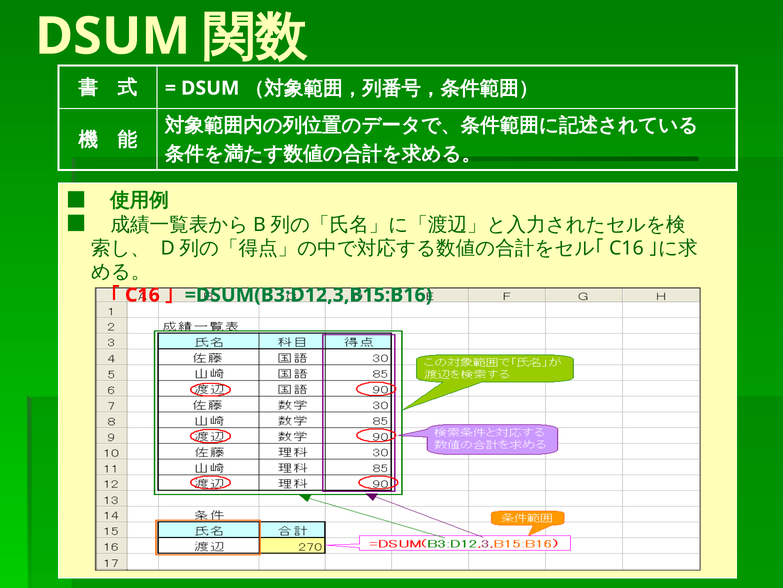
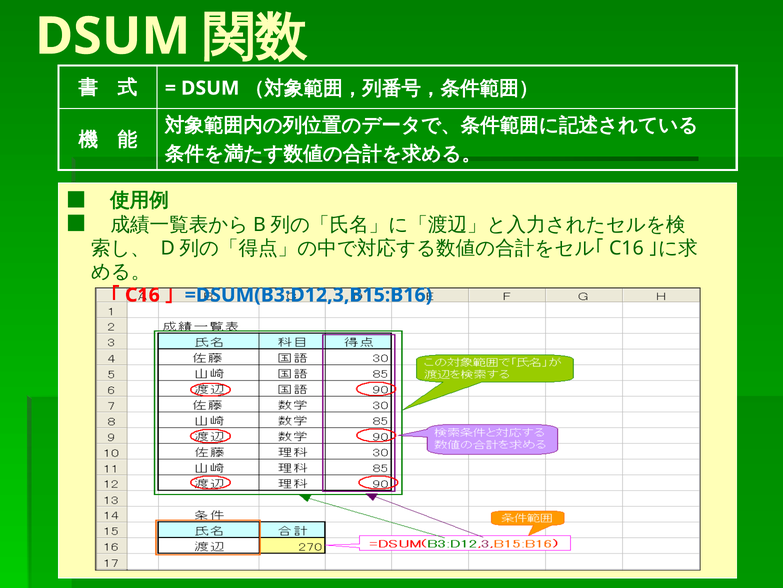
=DSUM(B3:D12,3,B15:B16 colour: green -> blue
